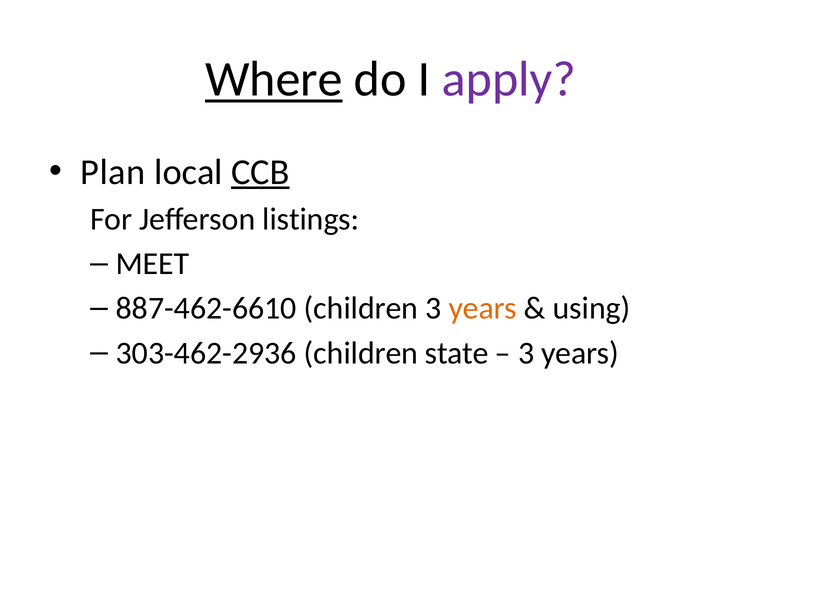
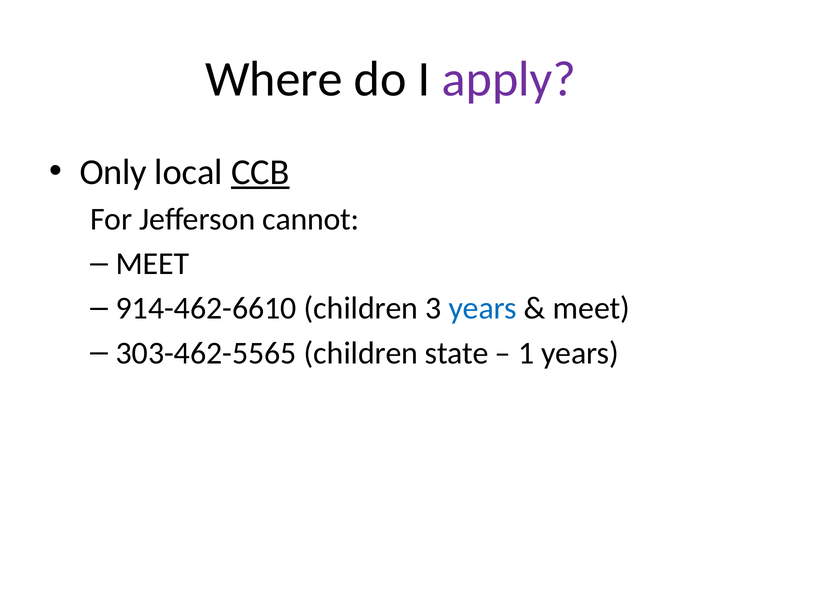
Where underline: present -> none
Plan: Plan -> Only
listings: listings -> cannot
887-462-6610: 887-462-6610 -> 914-462-6610
years at (483, 308) colour: orange -> blue
using at (591, 308): using -> meet
303-462-2936: 303-462-2936 -> 303-462-5565
3 at (526, 353): 3 -> 1
